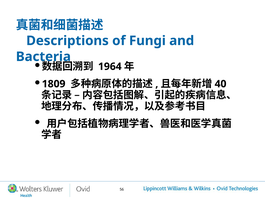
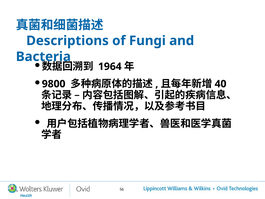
1809: 1809 -> 9800
